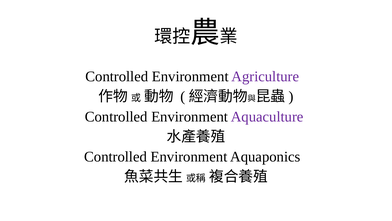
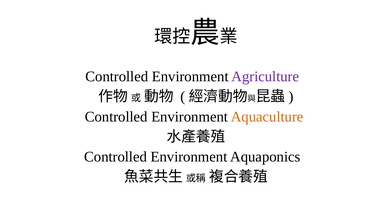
Aquaculture colour: purple -> orange
